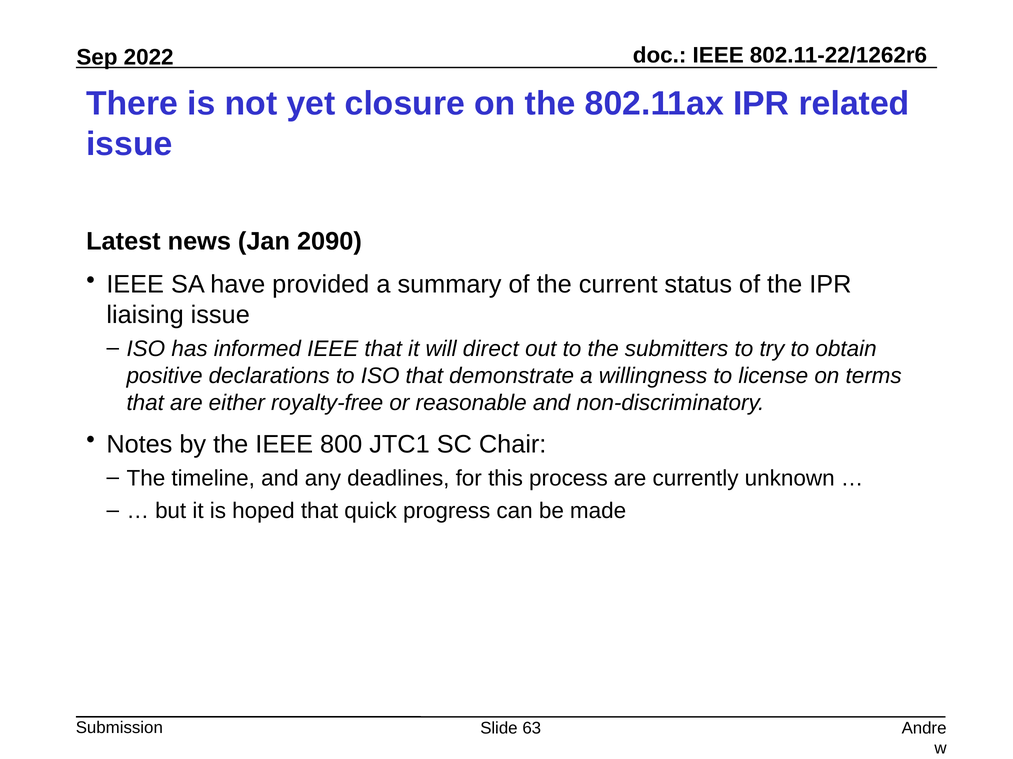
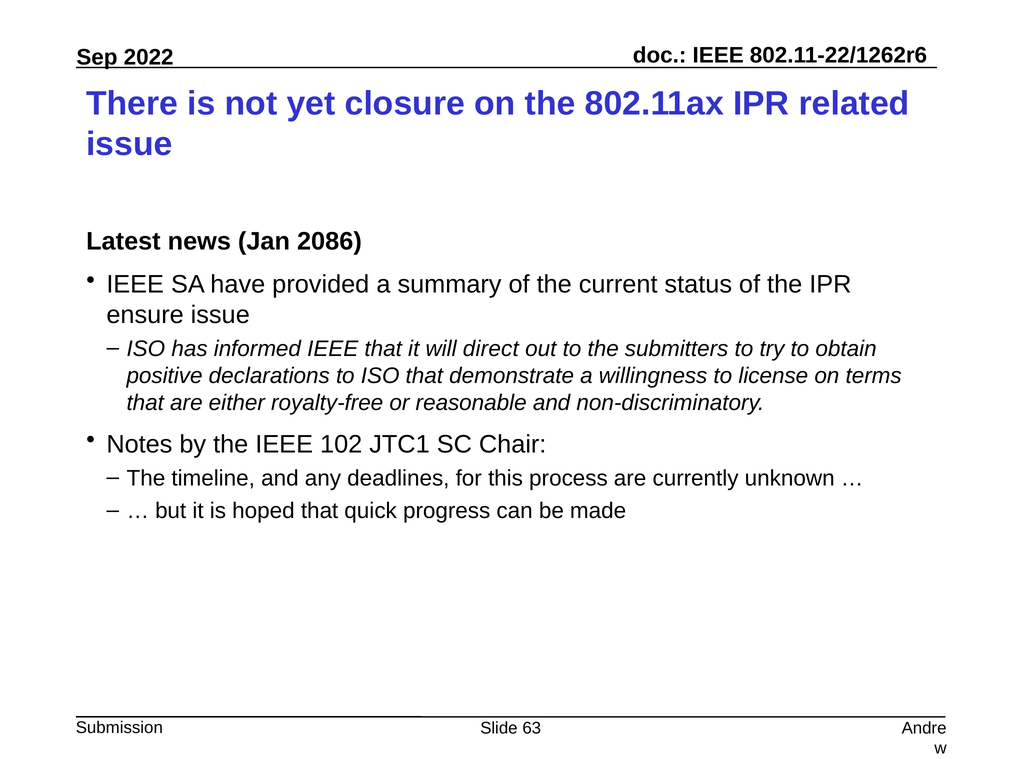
2090: 2090 -> 2086
liaising: liaising -> ensure
800: 800 -> 102
